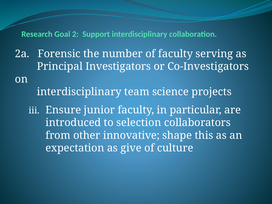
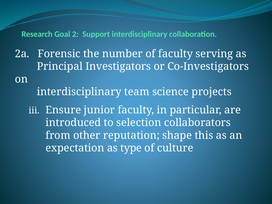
innovative: innovative -> reputation
give: give -> type
